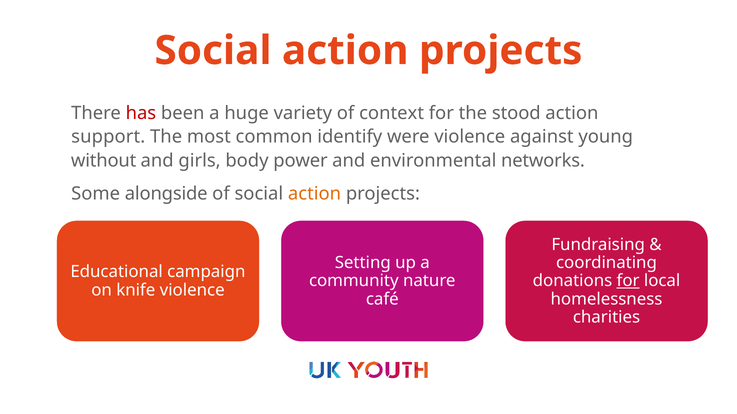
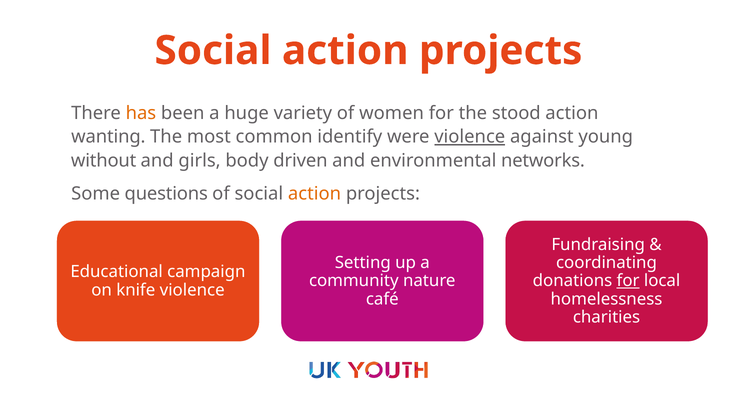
has colour: red -> orange
context: context -> women
support: support -> wanting
violence at (470, 137) underline: none -> present
power: power -> driven
alongside: alongside -> questions
